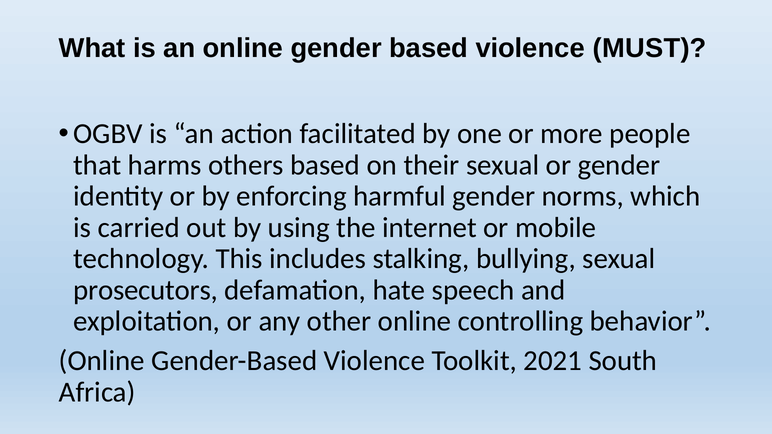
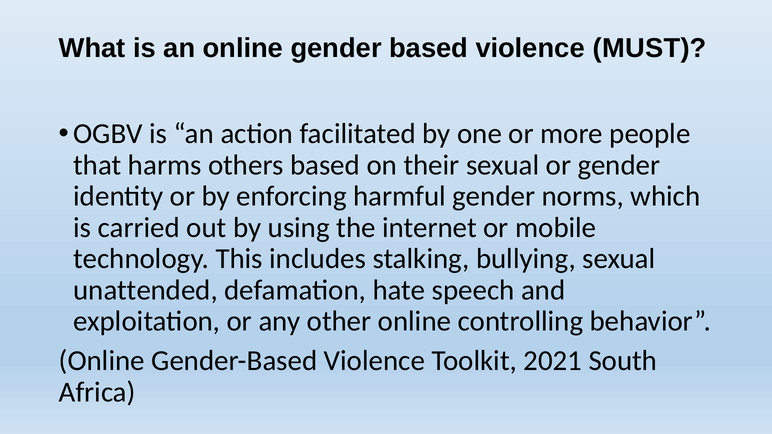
prosecutors: prosecutors -> unattended
